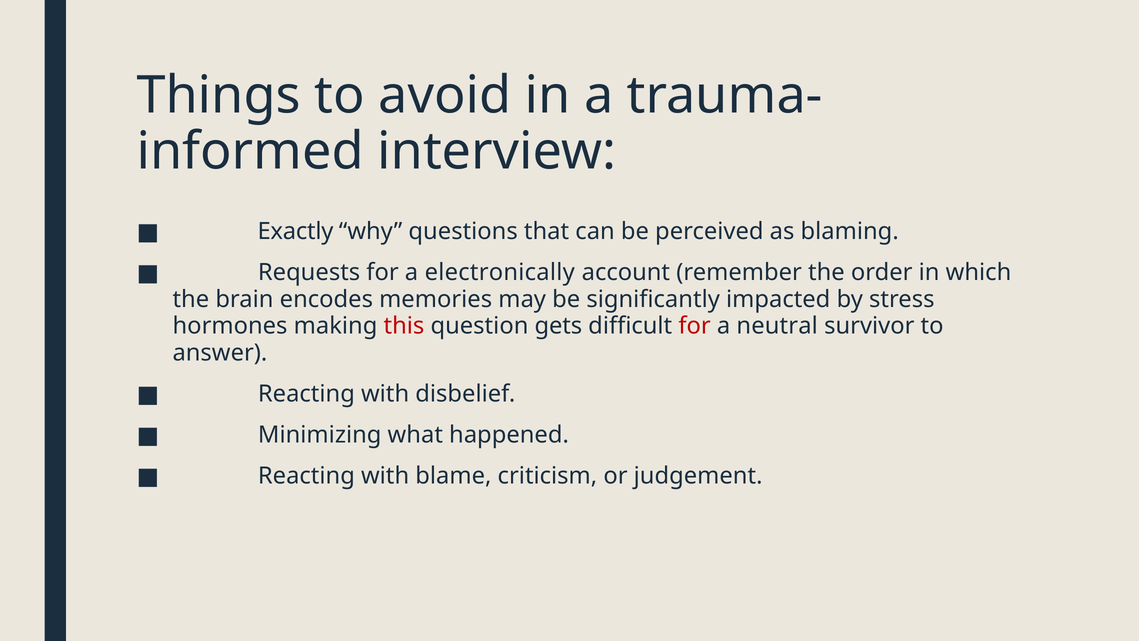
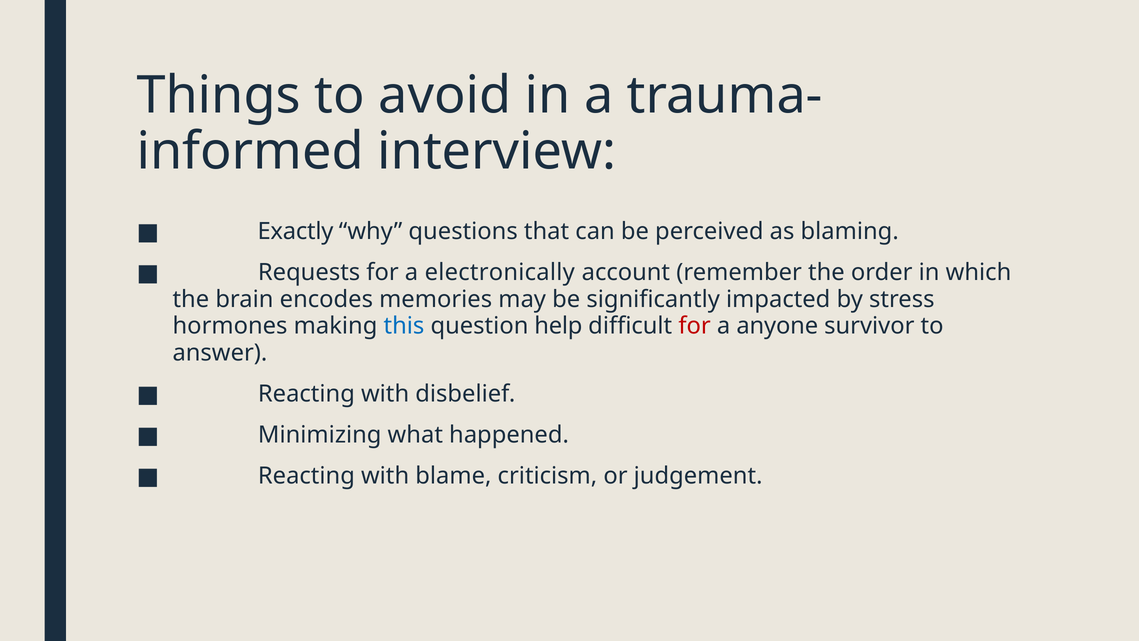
this colour: red -> blue
gets: gets -> help
neutral: neutral -> anyone
